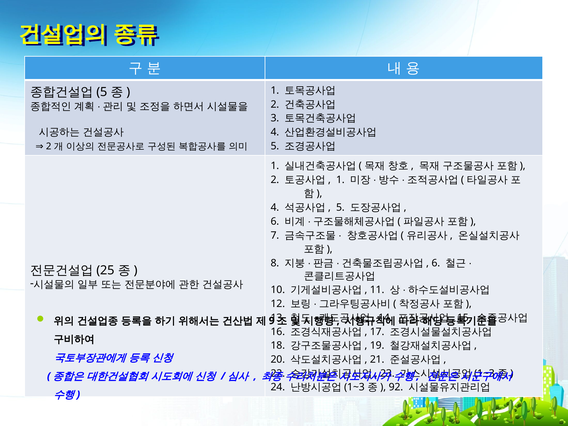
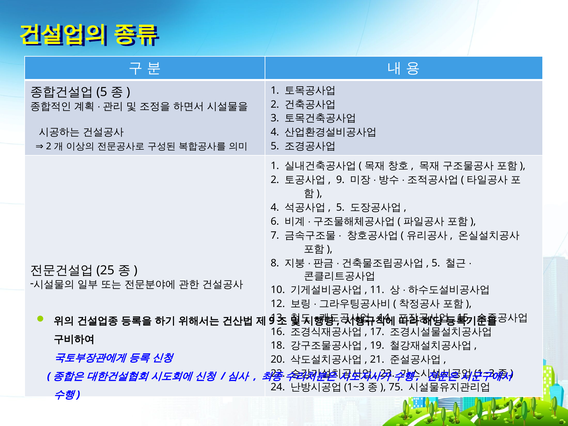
1 at (340, 180): 1 -> 9
6 at (436, 263): 6 -> 5
92: 92 -> 75
